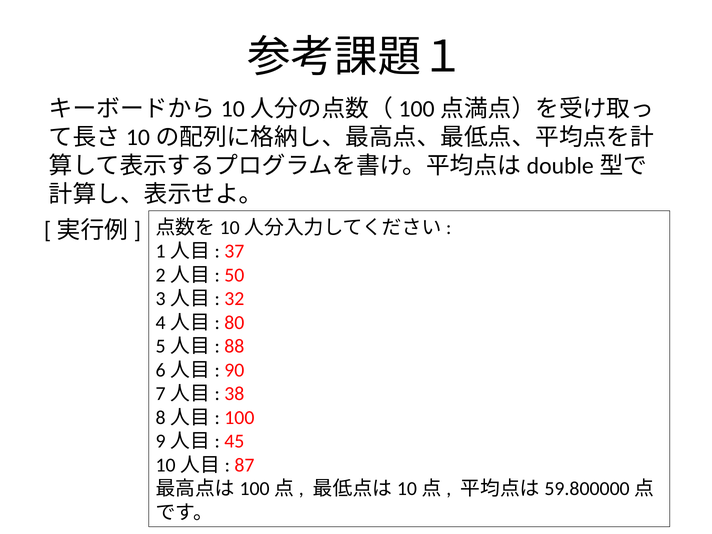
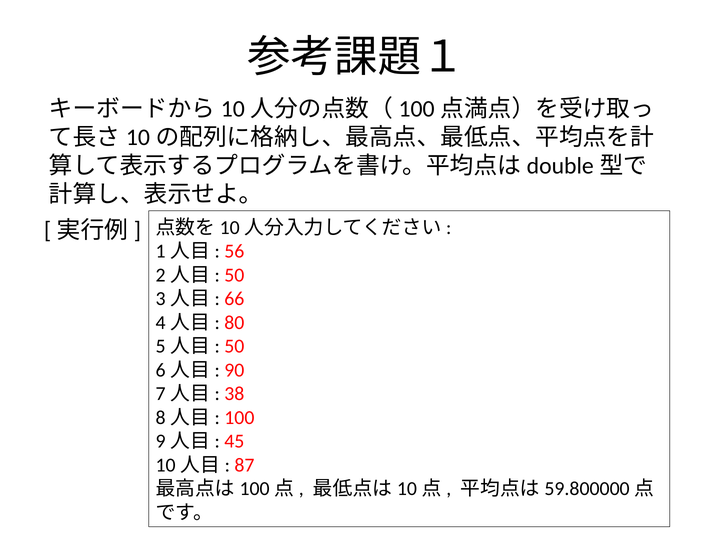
37: 37 -> 56
32: 32 -> 66
88 at (234, 346): 88 -> 50
